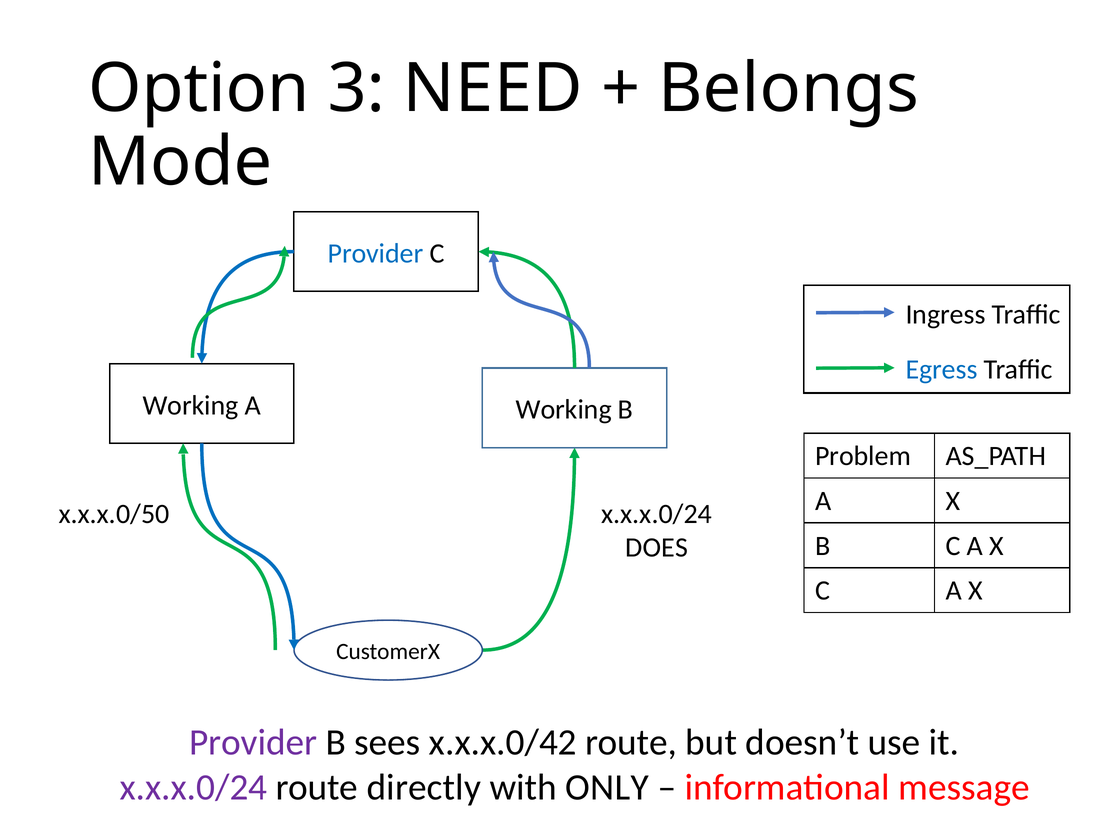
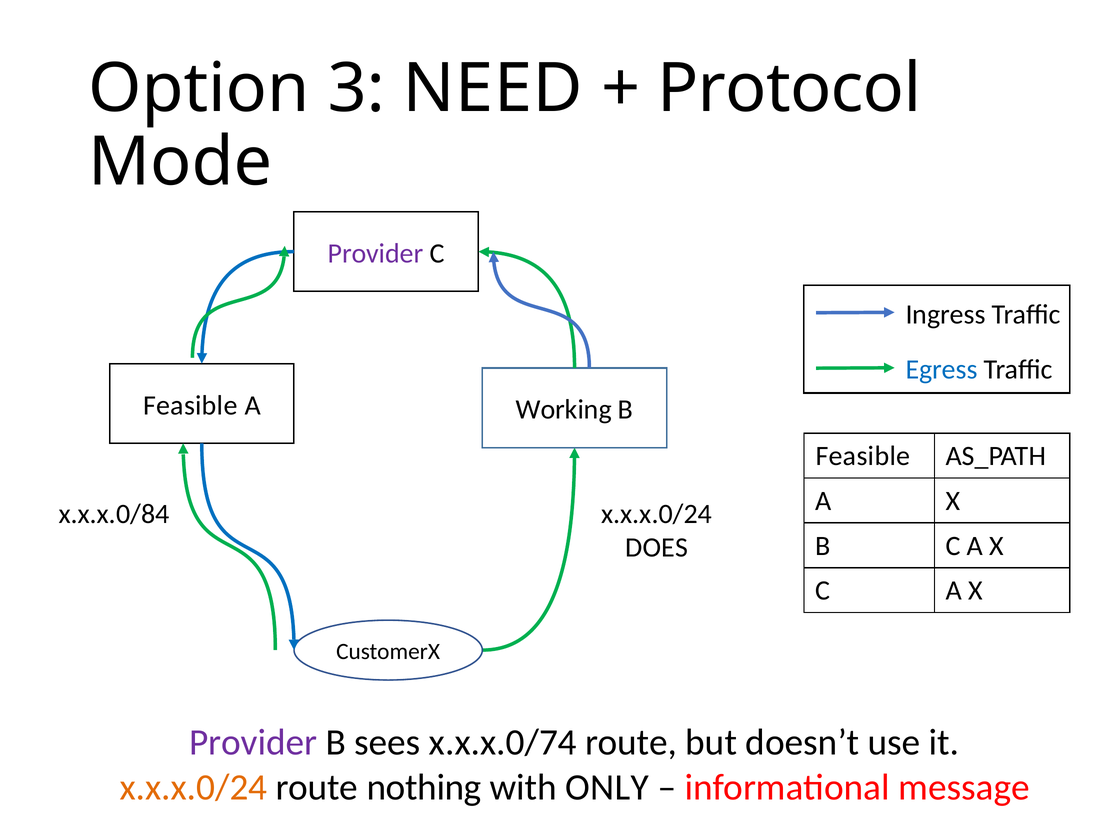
Belongs: Belongs -> Protocol
Provider at (376, 254) colour: blue -> purple
Working at (190, 405): Working -> Feasible
Problem at (863, 456): Problem -> Feasible
x.x.x.0/50: x.x.x.0/50 -> x.x.x.0/84
x.x.x.0/42: x.x.x.0/42 -> x.x.x.0/74
x.x.x.0/24 at (193, 787) colour: purple -> orange
directly: directly -> nothing
